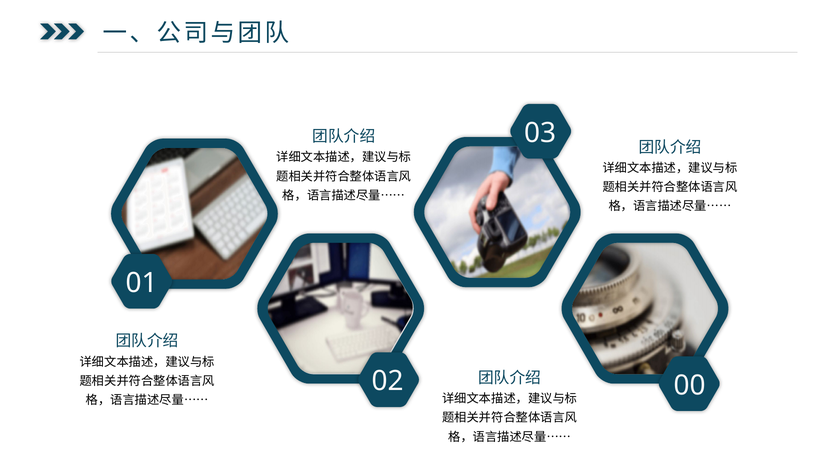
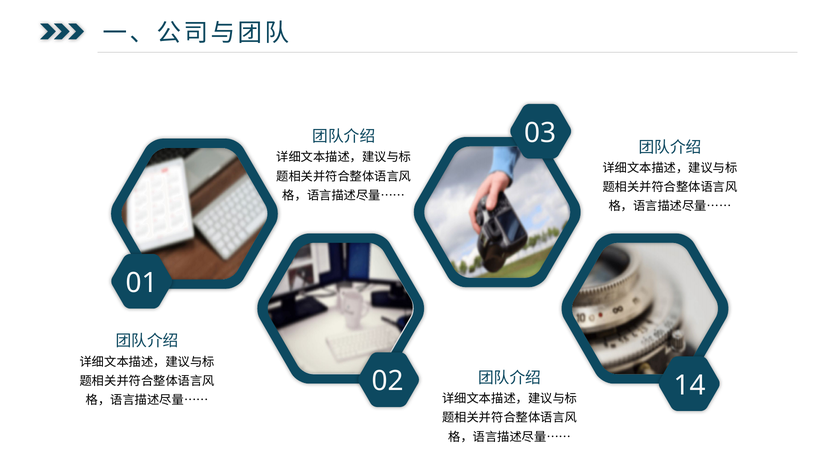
00: 00 -> 14
